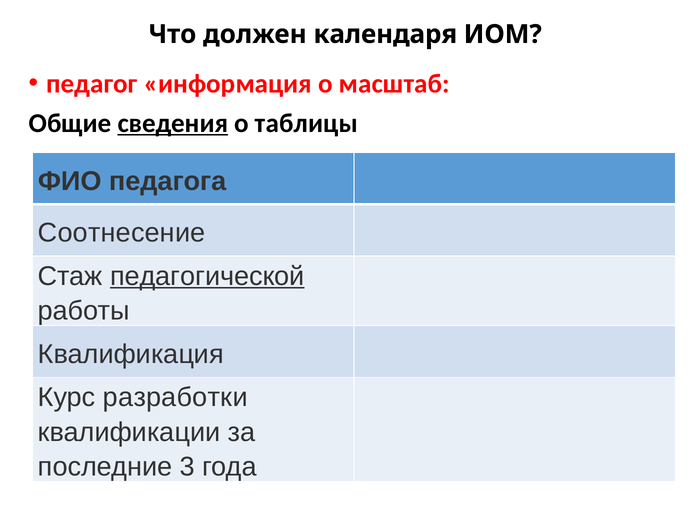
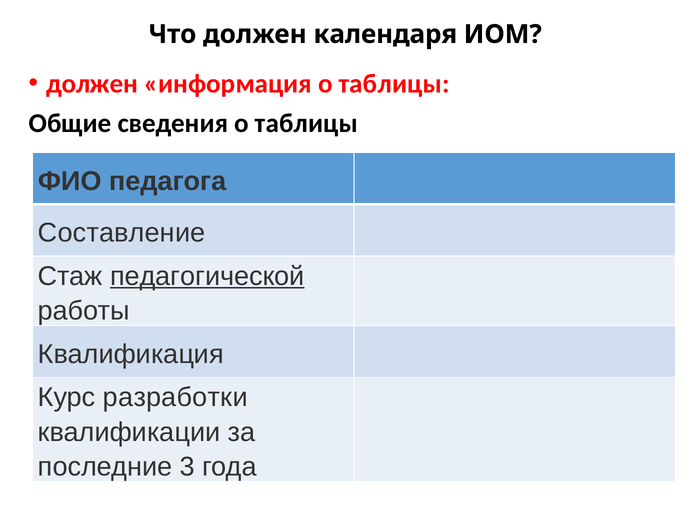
педагог at (92, 84): педагог -> должен
информация о масштаб: масштаб -> таблицы
сведения underline: present -> none
Соотнесение: Соотнесение -> Составление
